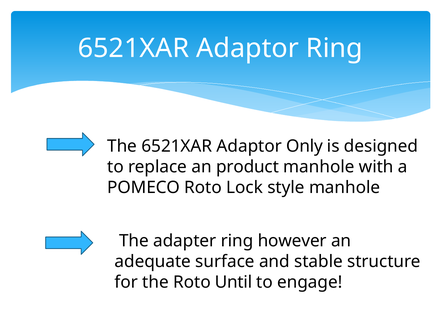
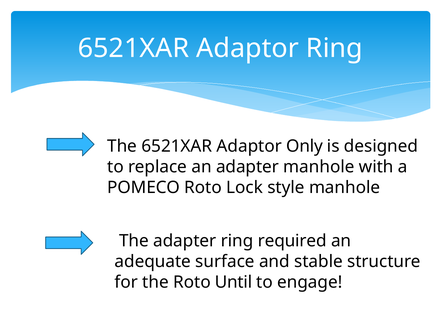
an product: product -> adapter
however: however -> required
